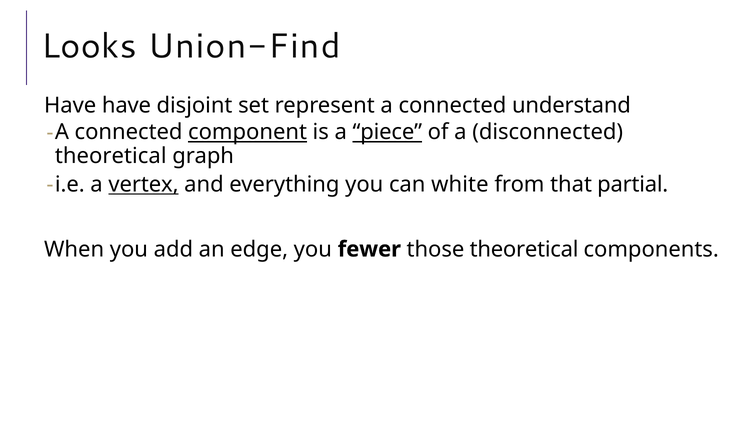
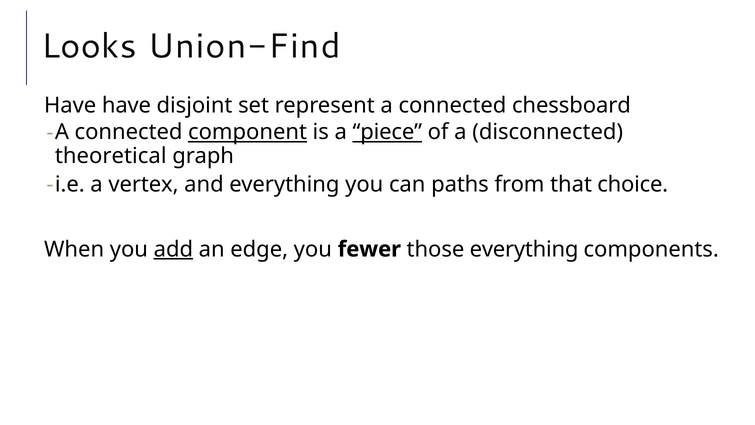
understand: understand -> chessboard
vertex underline: present -> none
white: white -> paths
partial: partial -> choice
add underline: none -> present
those theoretical: theoretical -> everything
